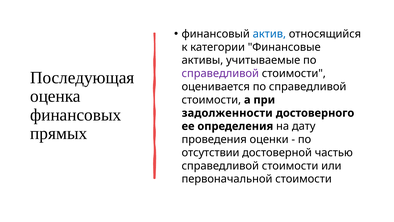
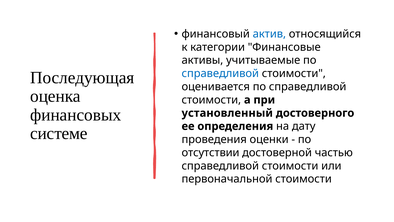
справедливой at (220, 73) colour: purple -> blue
задолженности: задолженности -> установленный
прямых: прямых -> системе
